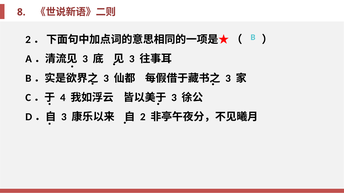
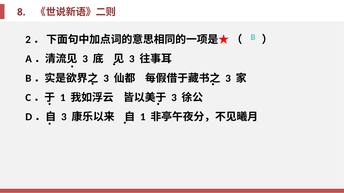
4 at (63, 98): 4 -> 1
2 at (143, 117): 2 -> 1
